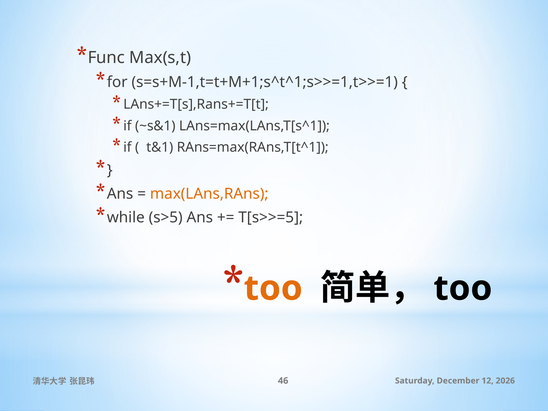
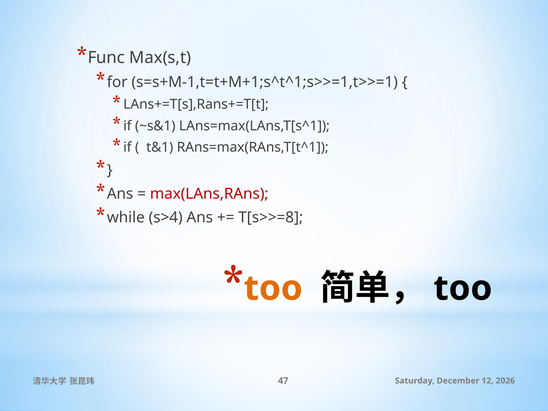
max(LAns,RAns colour: orange -> red
s>5: s>5 -> s>4
T[s>>=5: T[s>>=5 -> T[s>>=8
46: 46 -> 47
